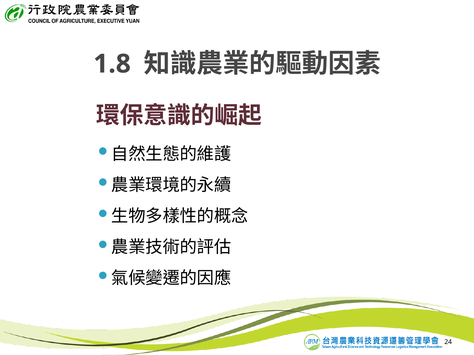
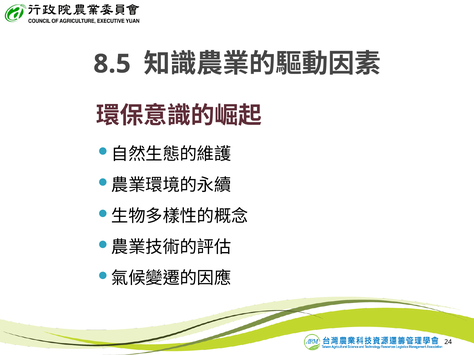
1.8: 1.8 -> 8.5
